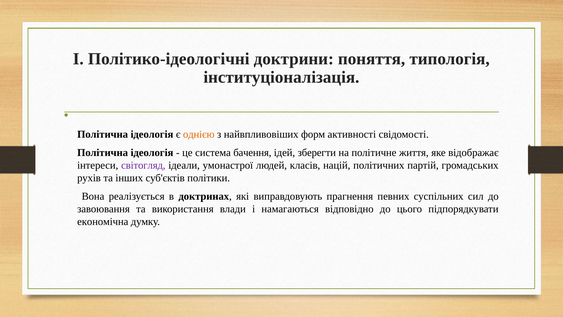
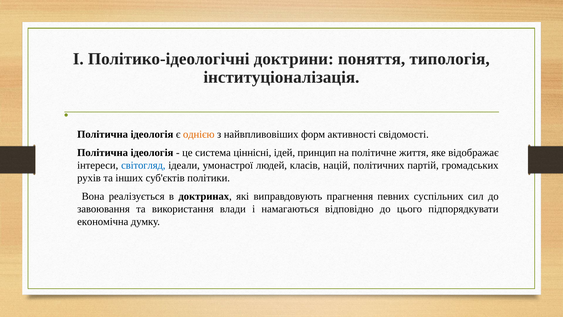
бачення: бачення -> ціннісні
зберегти: зберегти -> принцип
світогляд colour: purple -> blue
